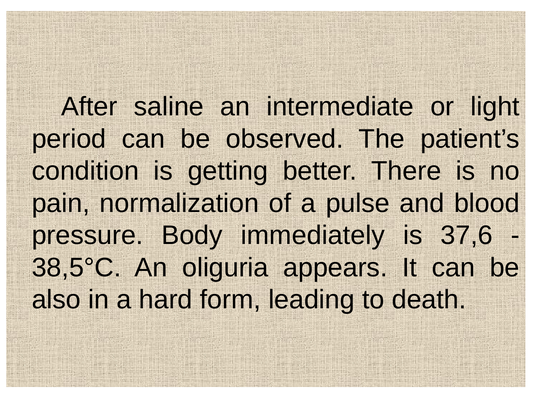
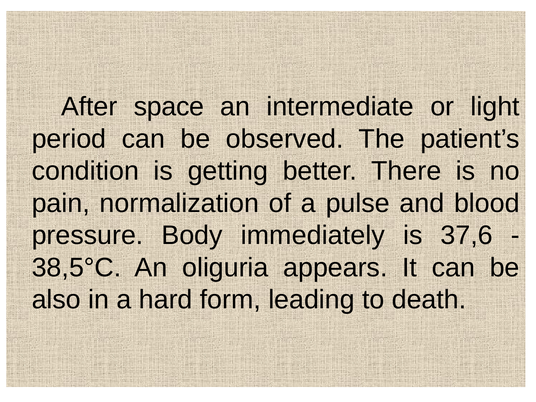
saline: saline -> space
